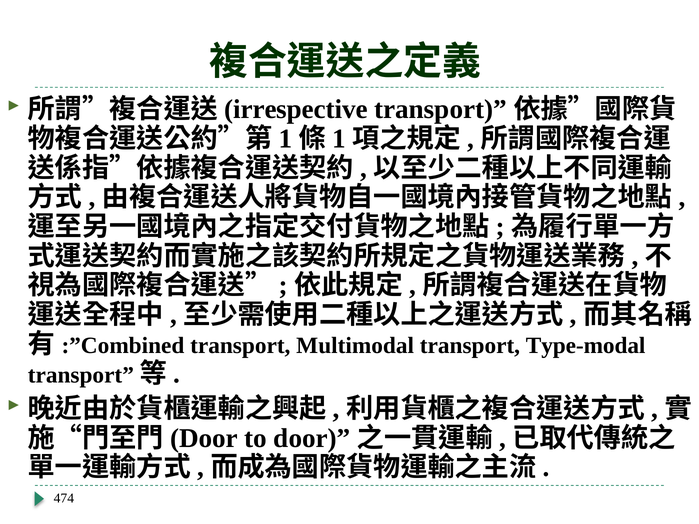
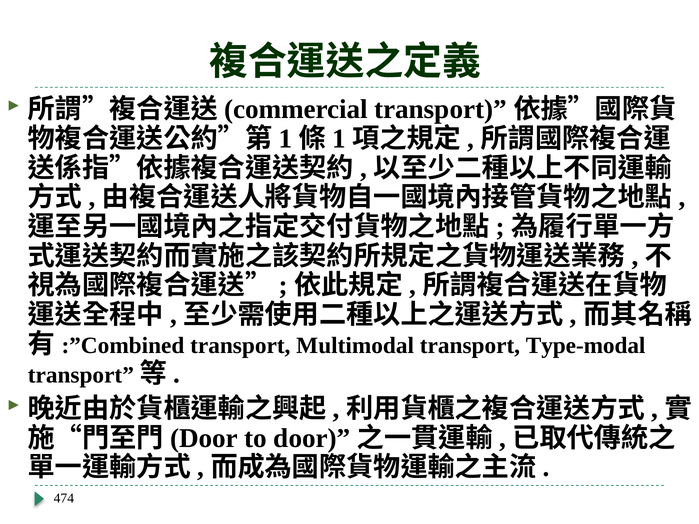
irrespective: irrespective -> commercial
